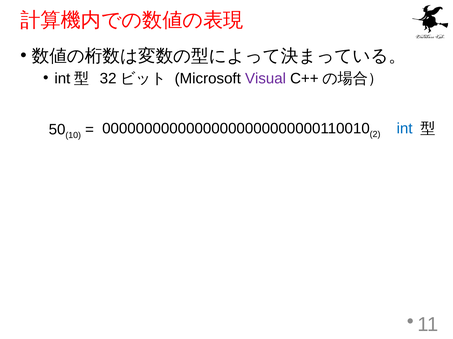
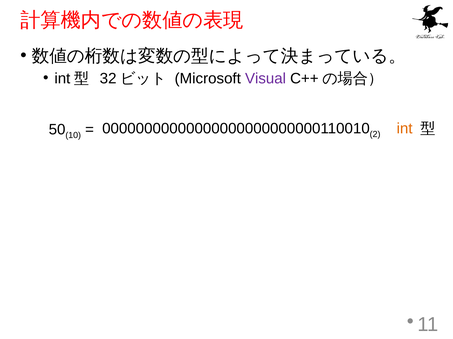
int at (405, 129) colour: blue -> orange
